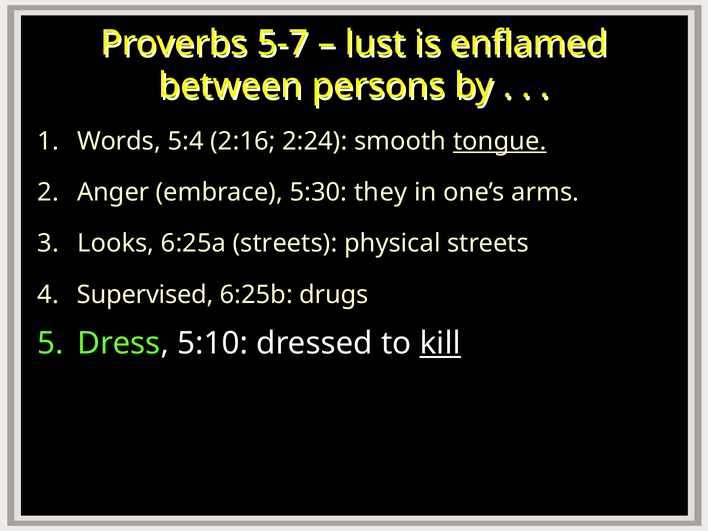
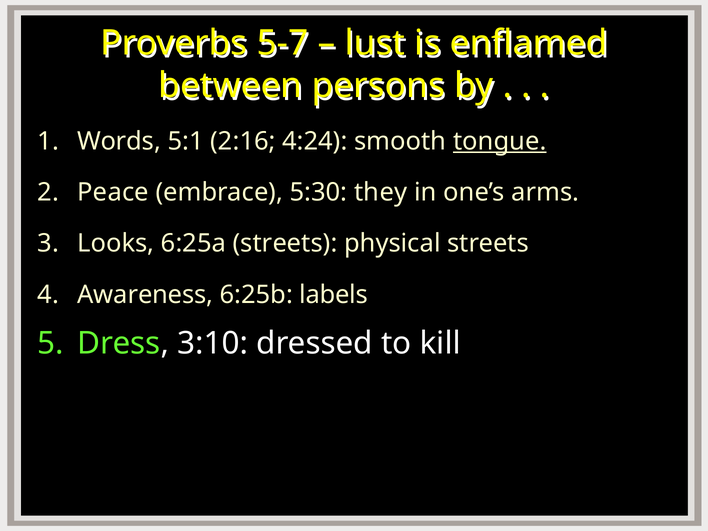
5:4: 5:4 -> 5:1
2:24: 2:24 -> 4:24
Anger: Anger -> Peace
Supervised: Supervised -> Awareness
drugs: drugs -> labels
5:10: 5:10 -> 3:10
kill underline: present -> none
